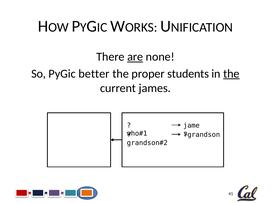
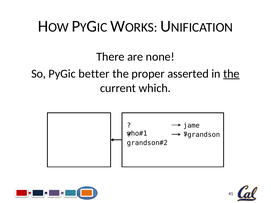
are underline: present -> none
students: students -> asserted
james: james -> which
